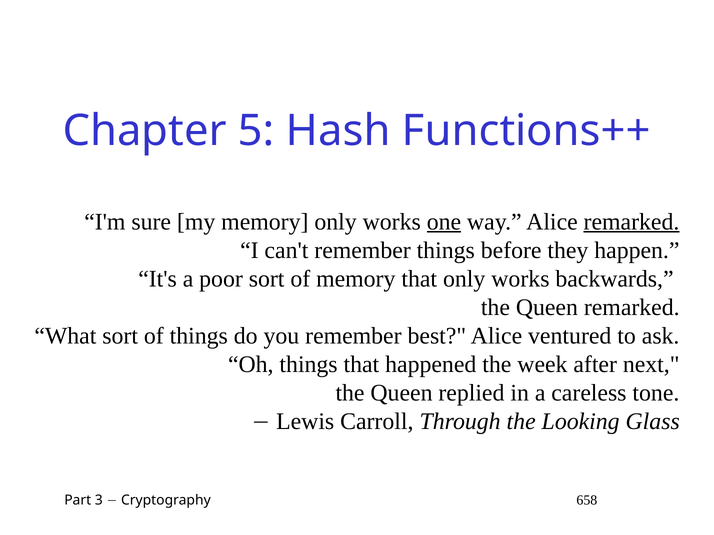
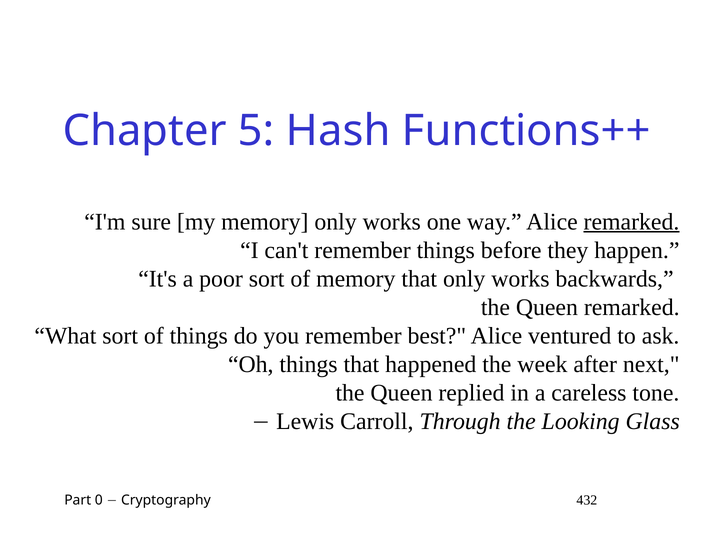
one underline: present -> none
3: 3 -> 0
658: 658 -> 432
